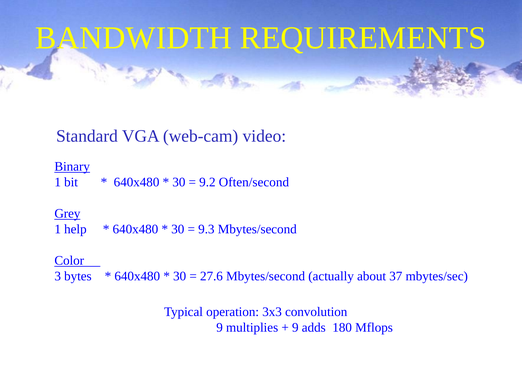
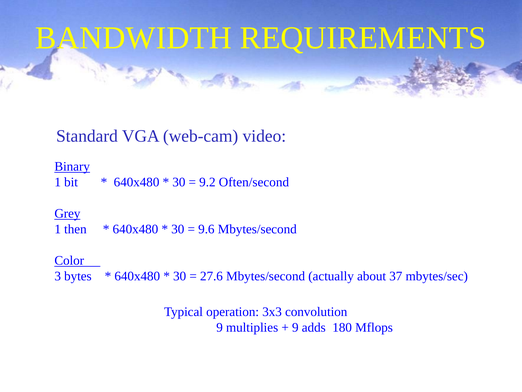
help: help -> then
9.3: 9.3 -> 9.6
